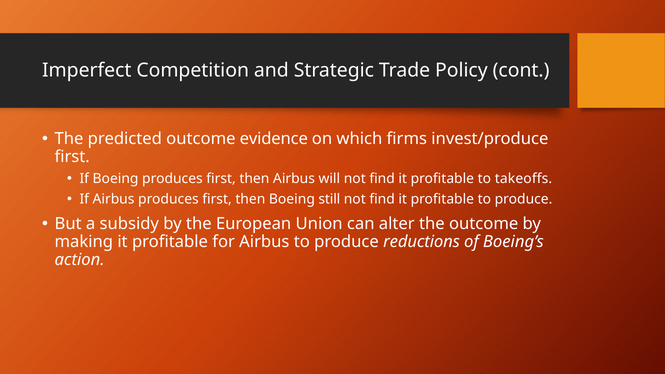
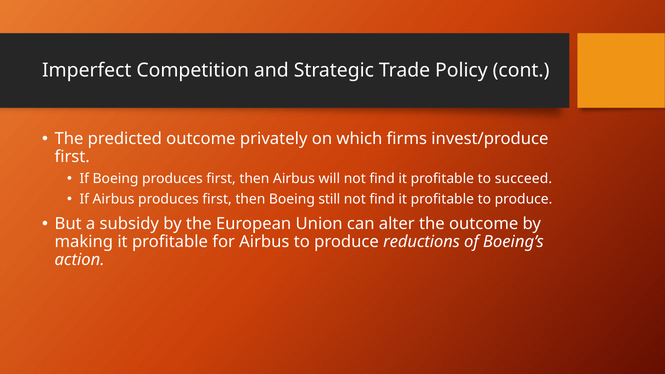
evidence: evidence -> privately
takeoffs: takeoffs -> succeed
